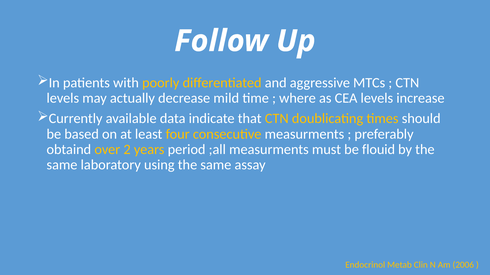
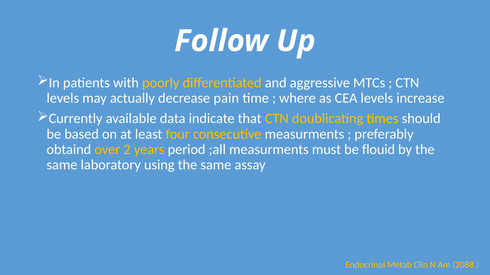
mild: mild -> pain
2006: 2006 -> 2088
